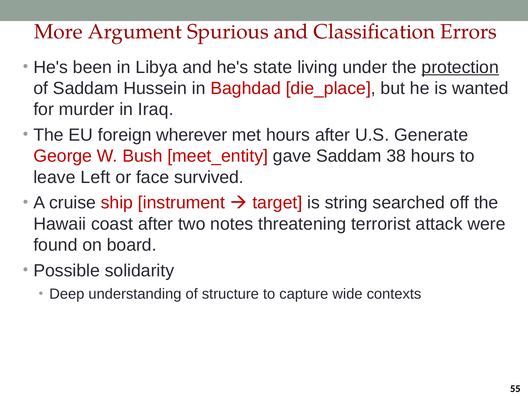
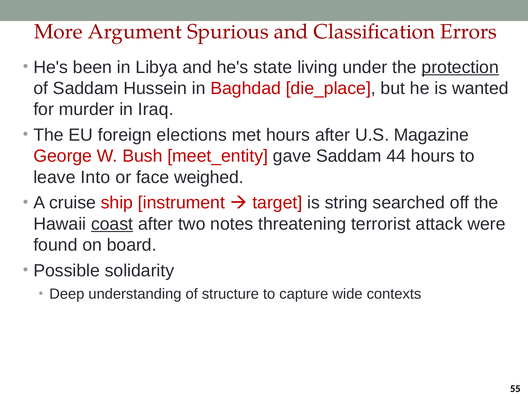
wherever: wherever -> elections
Generate: Generate -> Magazine
38: 38 -> 44
Left: Left -> Into
survived: survived -> weighed
coast underline: none -> present
